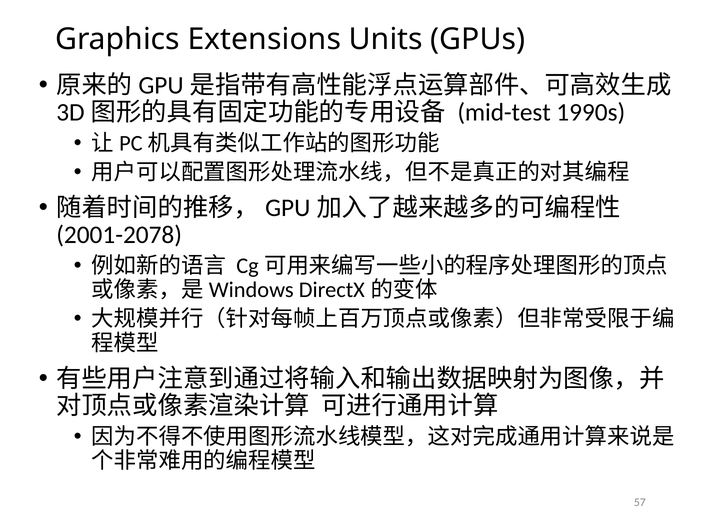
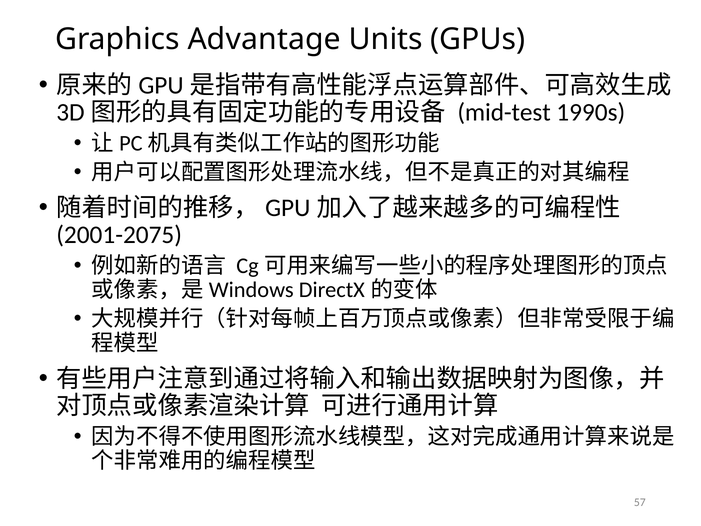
Extensions: Extensions -> Advantage
2001-2078: 2001-2078 -> 2001-2075
